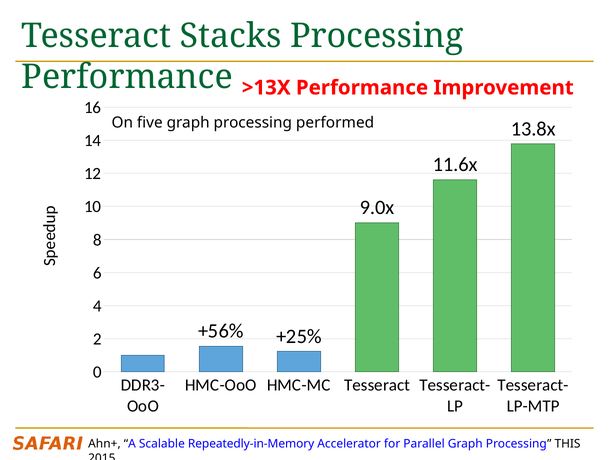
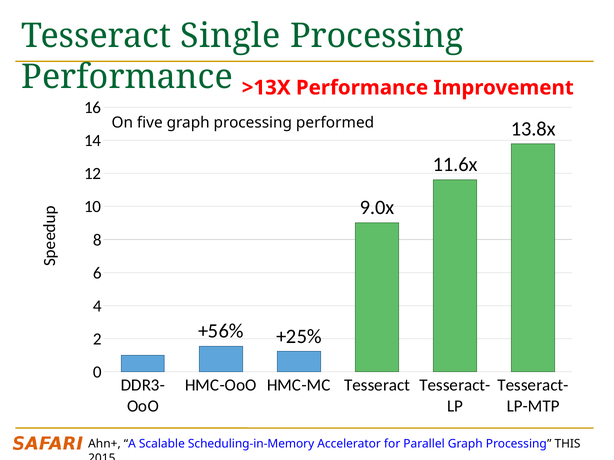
Stacks: Stacks -> Single
Repeatedly-in-Memory: Repeatedly-in-Memory -> Scheduling-in-Memory
